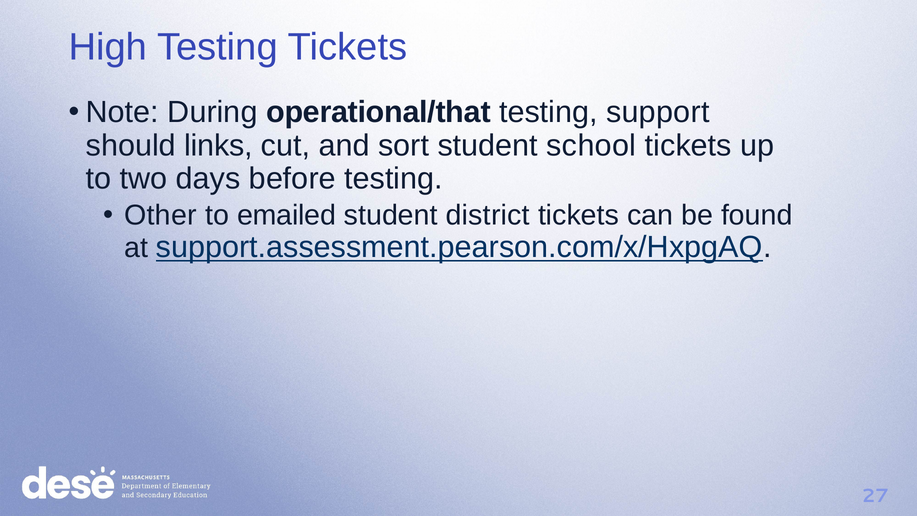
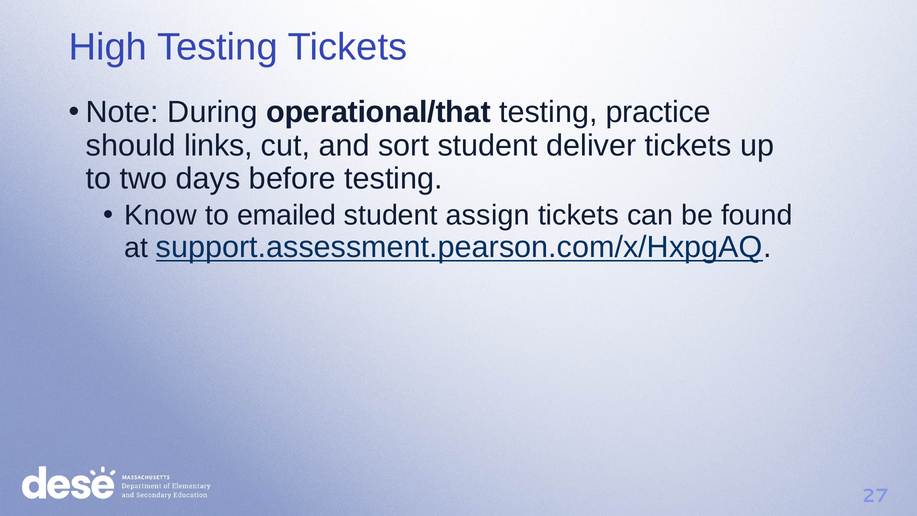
support: support -> practice
school: school -> deliver
Other: Other -> Know
district: district -> assign
